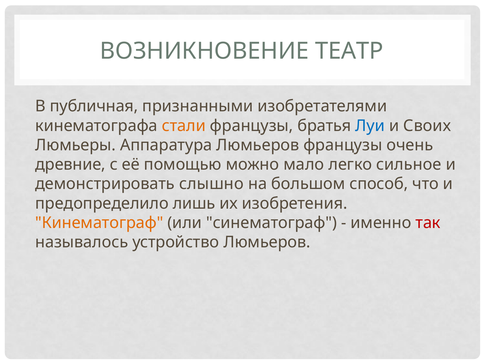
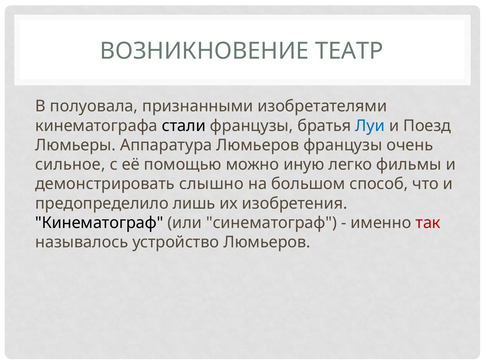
публичная: публичная -> полуовала
стали colour: orange -> black
Своих: Своих -> Поезд
древние: древние -> сильное
мало: мало -> иную
сильное: сильное -> фильмы
Кинематограф colour: orange -> black
